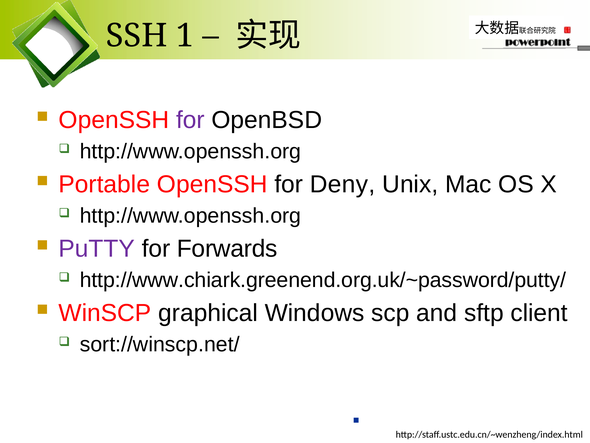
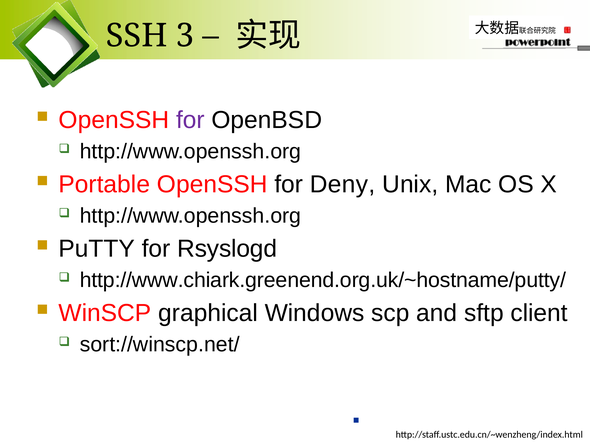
1: 1 -> 3
PuTTY colour: purple -> black
Forwards: Forwards -> Rsyslogd
http://www.chiark.greenend.org.uk/~password/putty/: http://www.chiark.greenend.org.uk/~password/putty/ -> http://www.chiark.greenend.org.uk/~hostname/putty/
